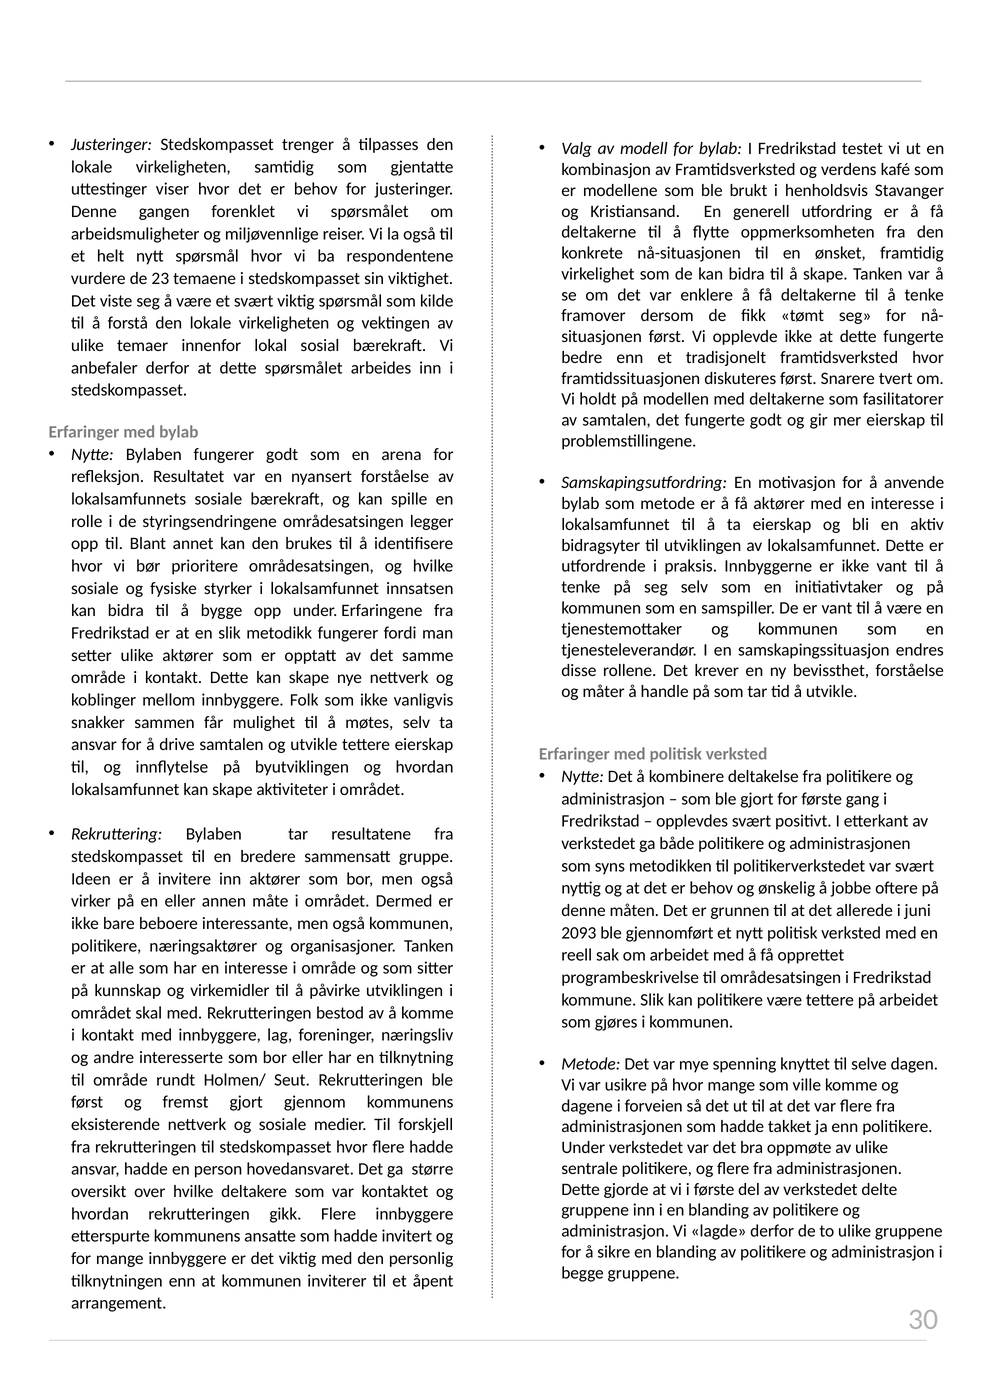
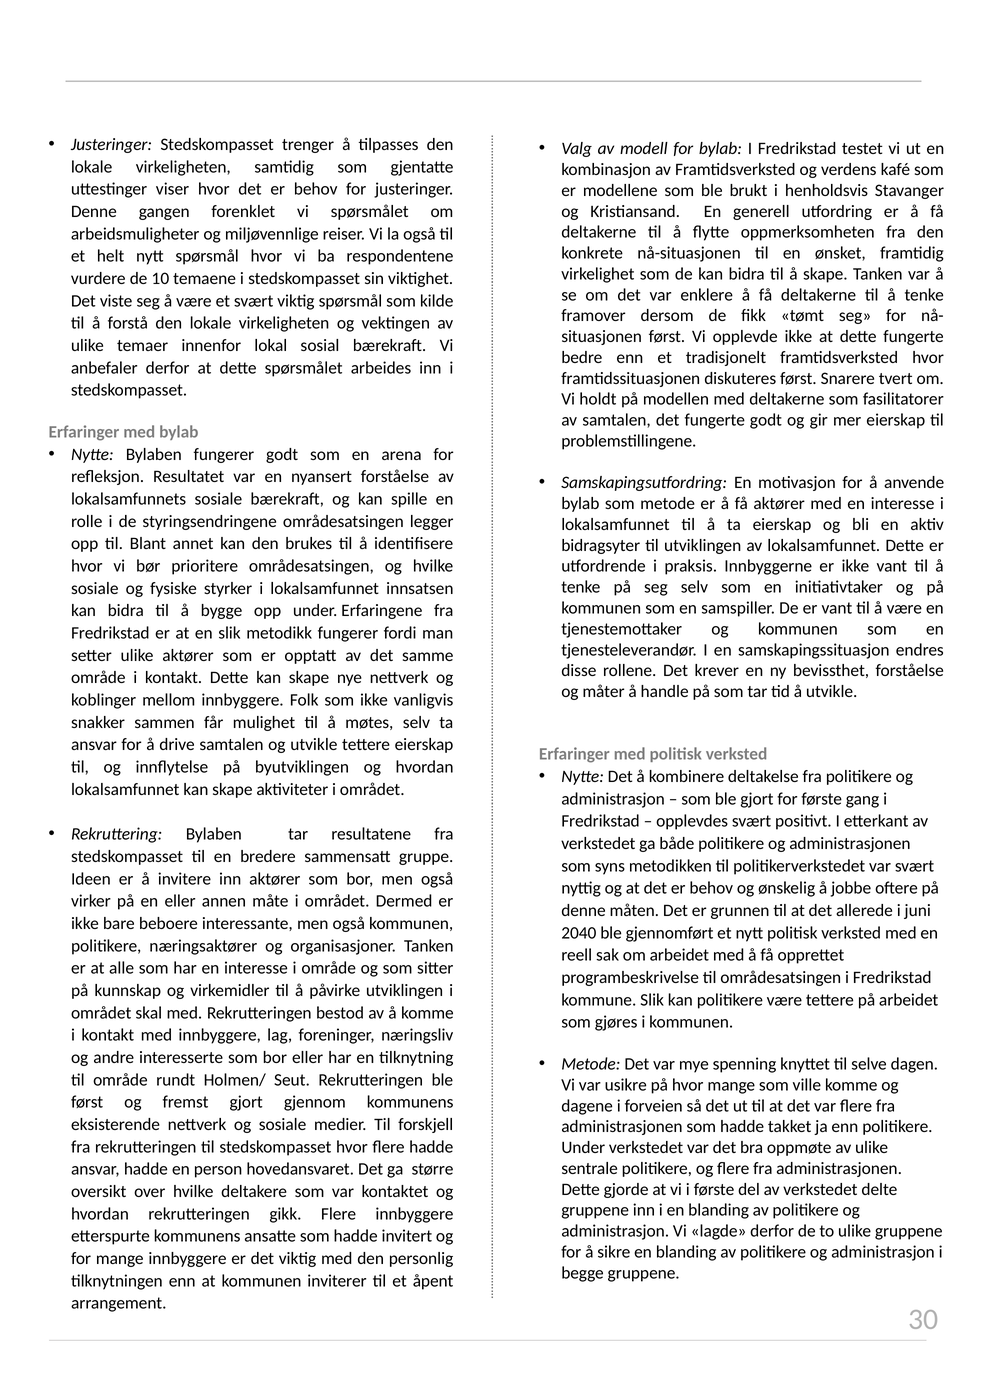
23: 23 -> 10
2093: 2093 -> 2040
